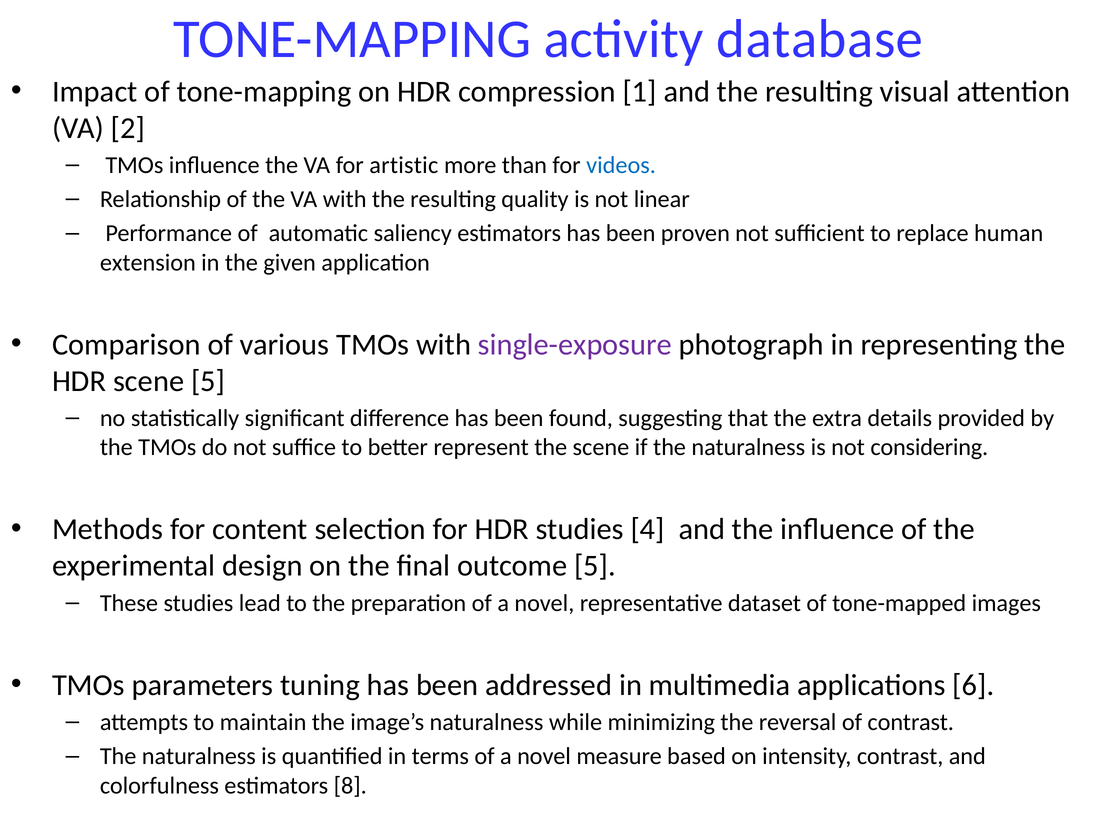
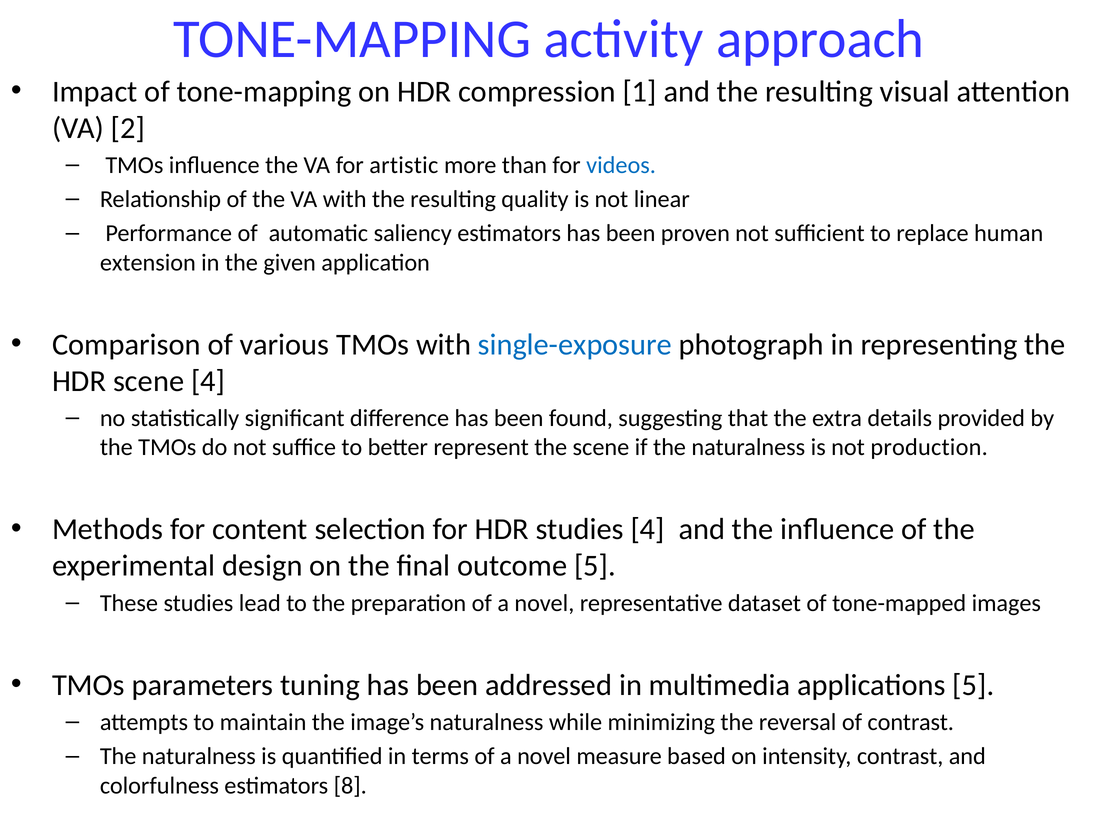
database: database -> approach
single-exposure colour: purple -> blue
scene 5: 5 -> 4
considering: considering -> production
applications 6: 6 -> 5
